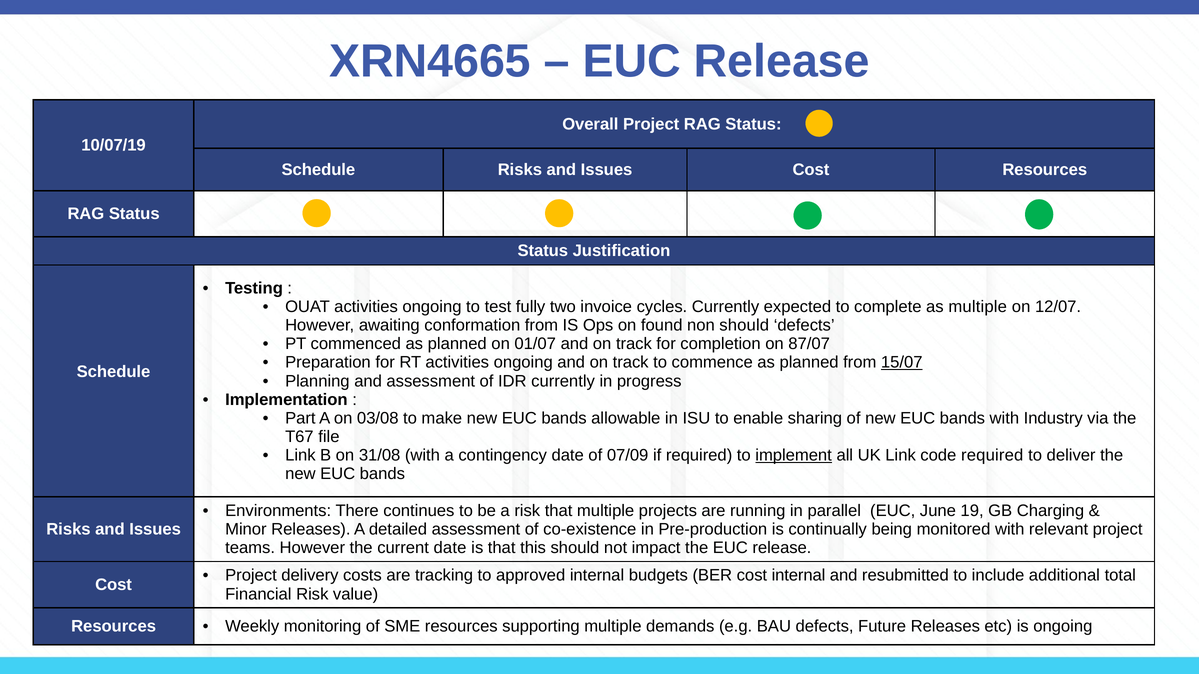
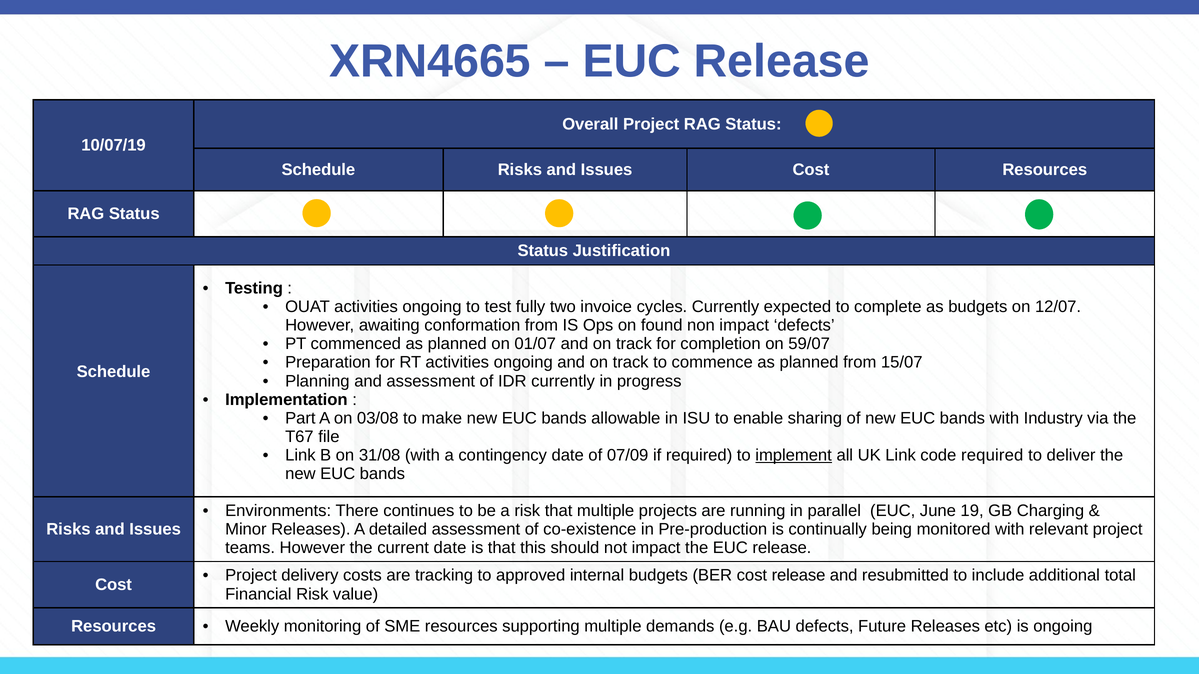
as multiple: multiple -> budgets
non should: should -> impact
87/07: 87/07 -> 59/07
15/07 underline: present -> none
cost internal: internal -> release
